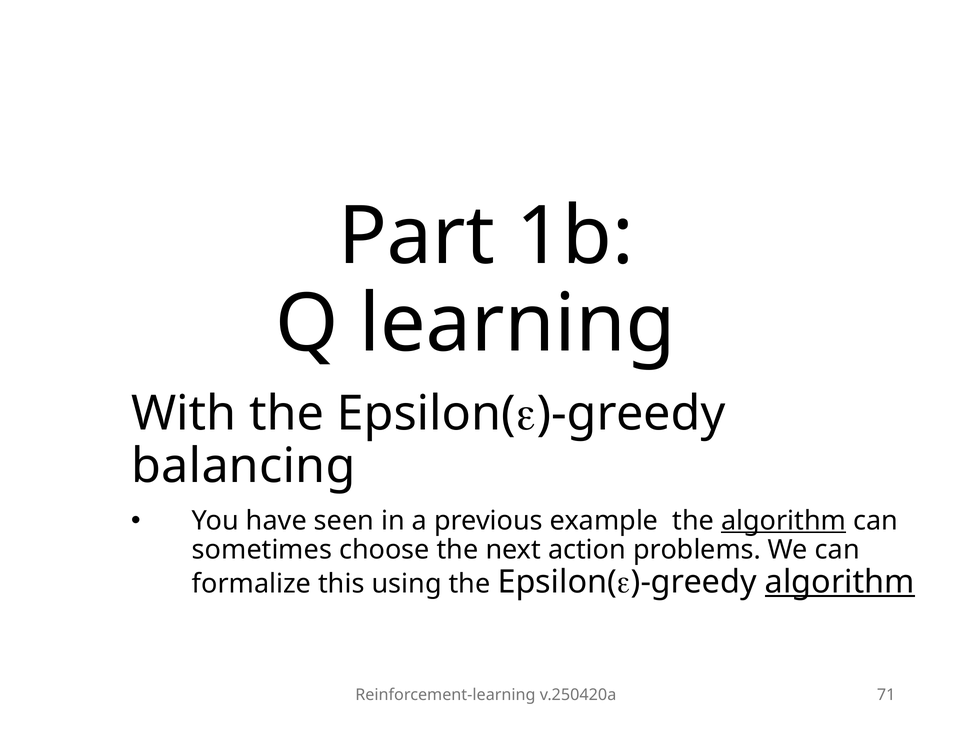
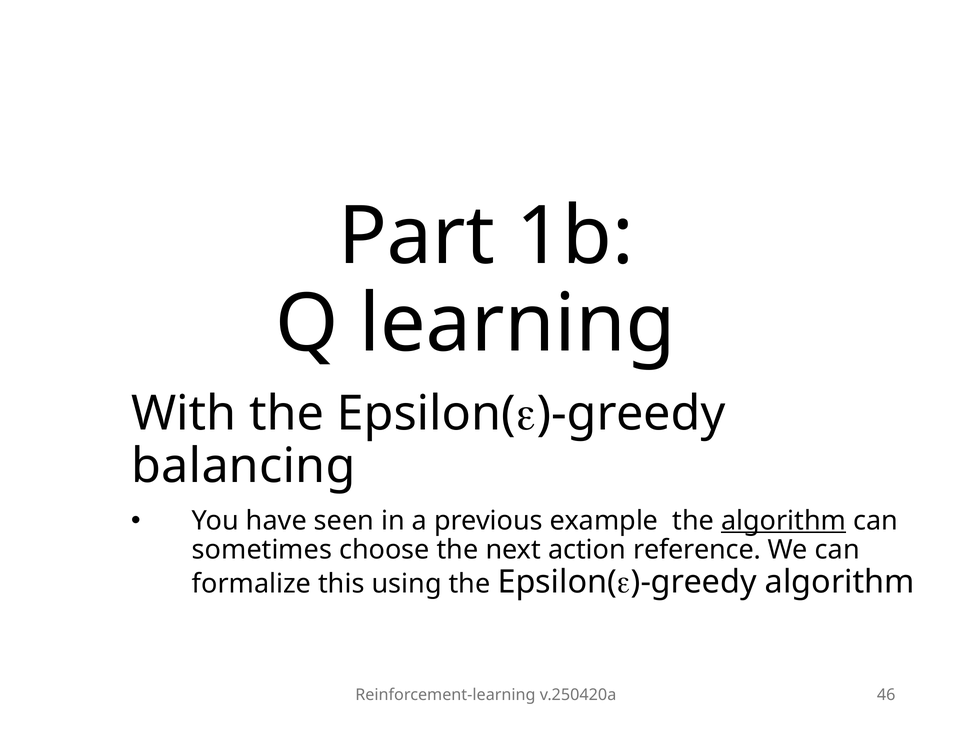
problems: problems -> reference
algorithm at (840, 582) underline: present -> none
71: 71 -> 46
